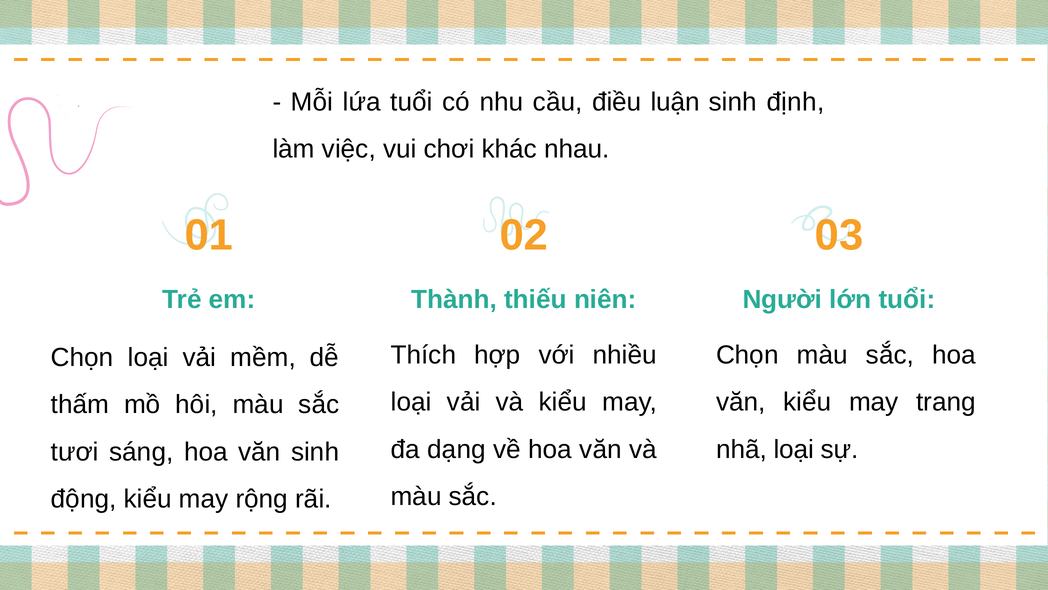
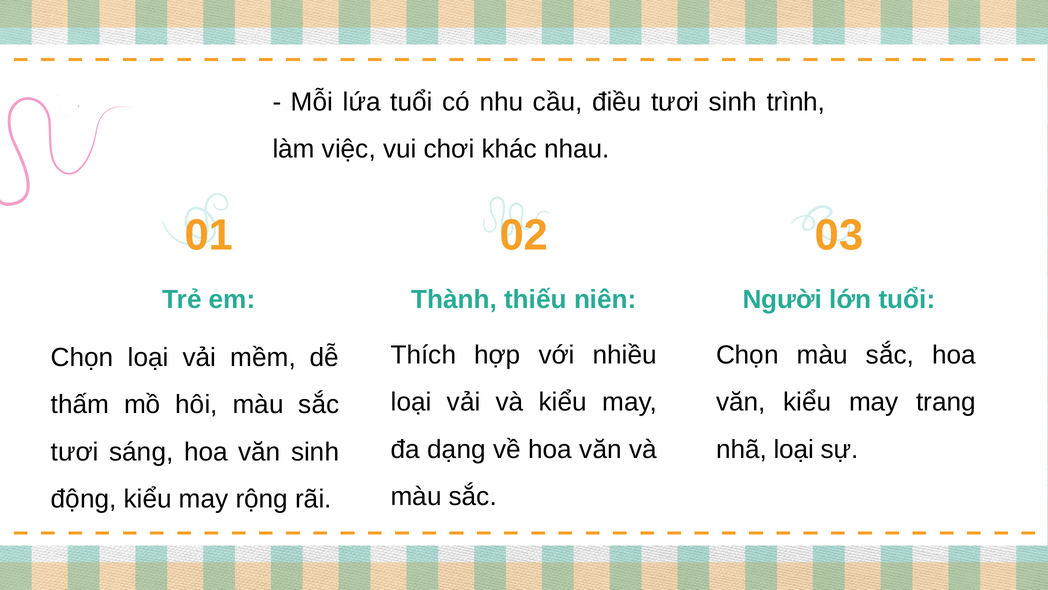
điều luận: luận -> tươi
định: định -> trình
